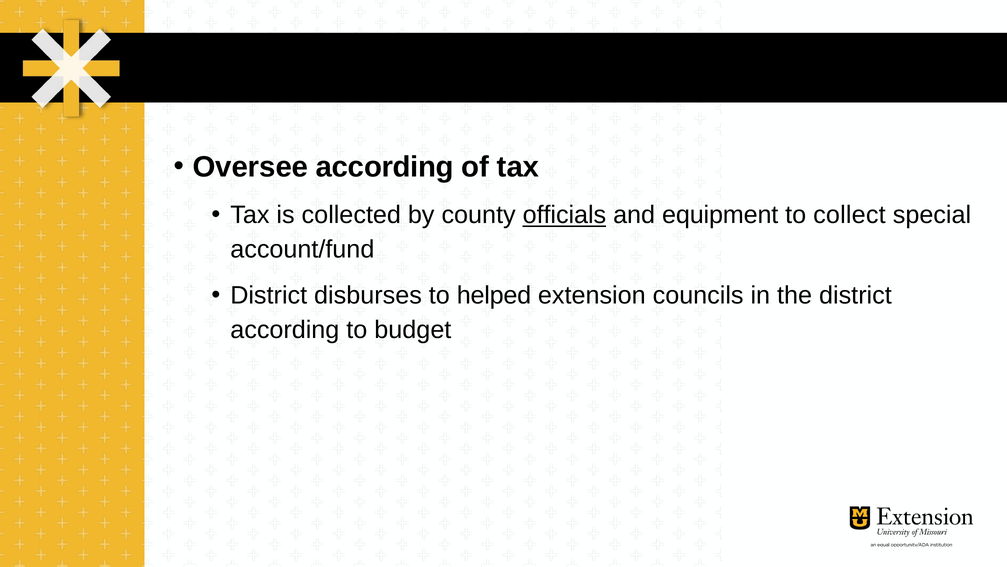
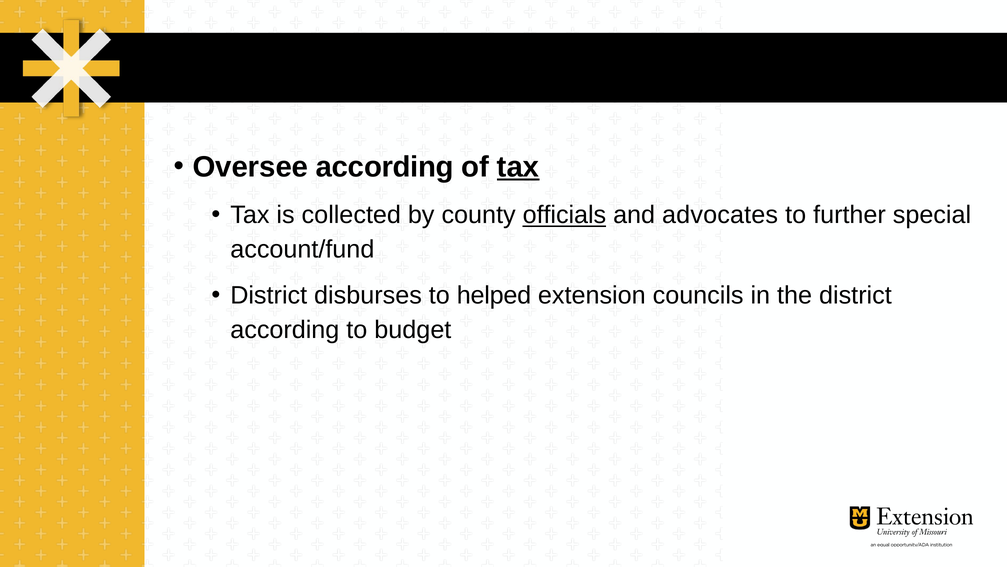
tax at (518, 167) underline: none -> present
equipment: equipment -> advocates
collect: collect -> further
